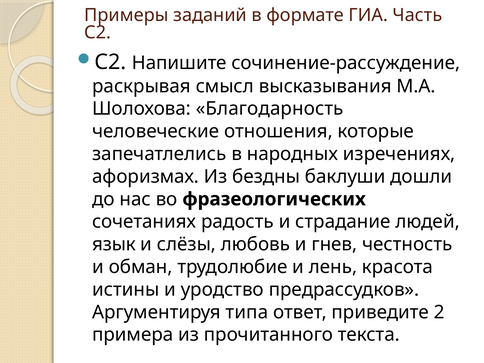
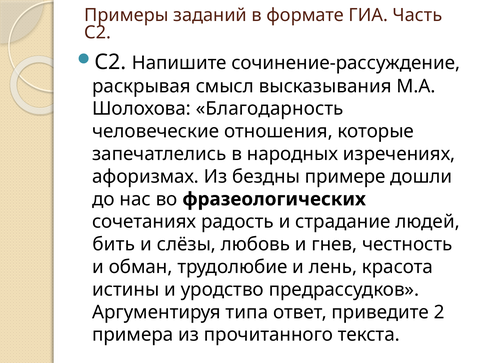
баклуши: баклуши -> примере
язык: язык -> бить
